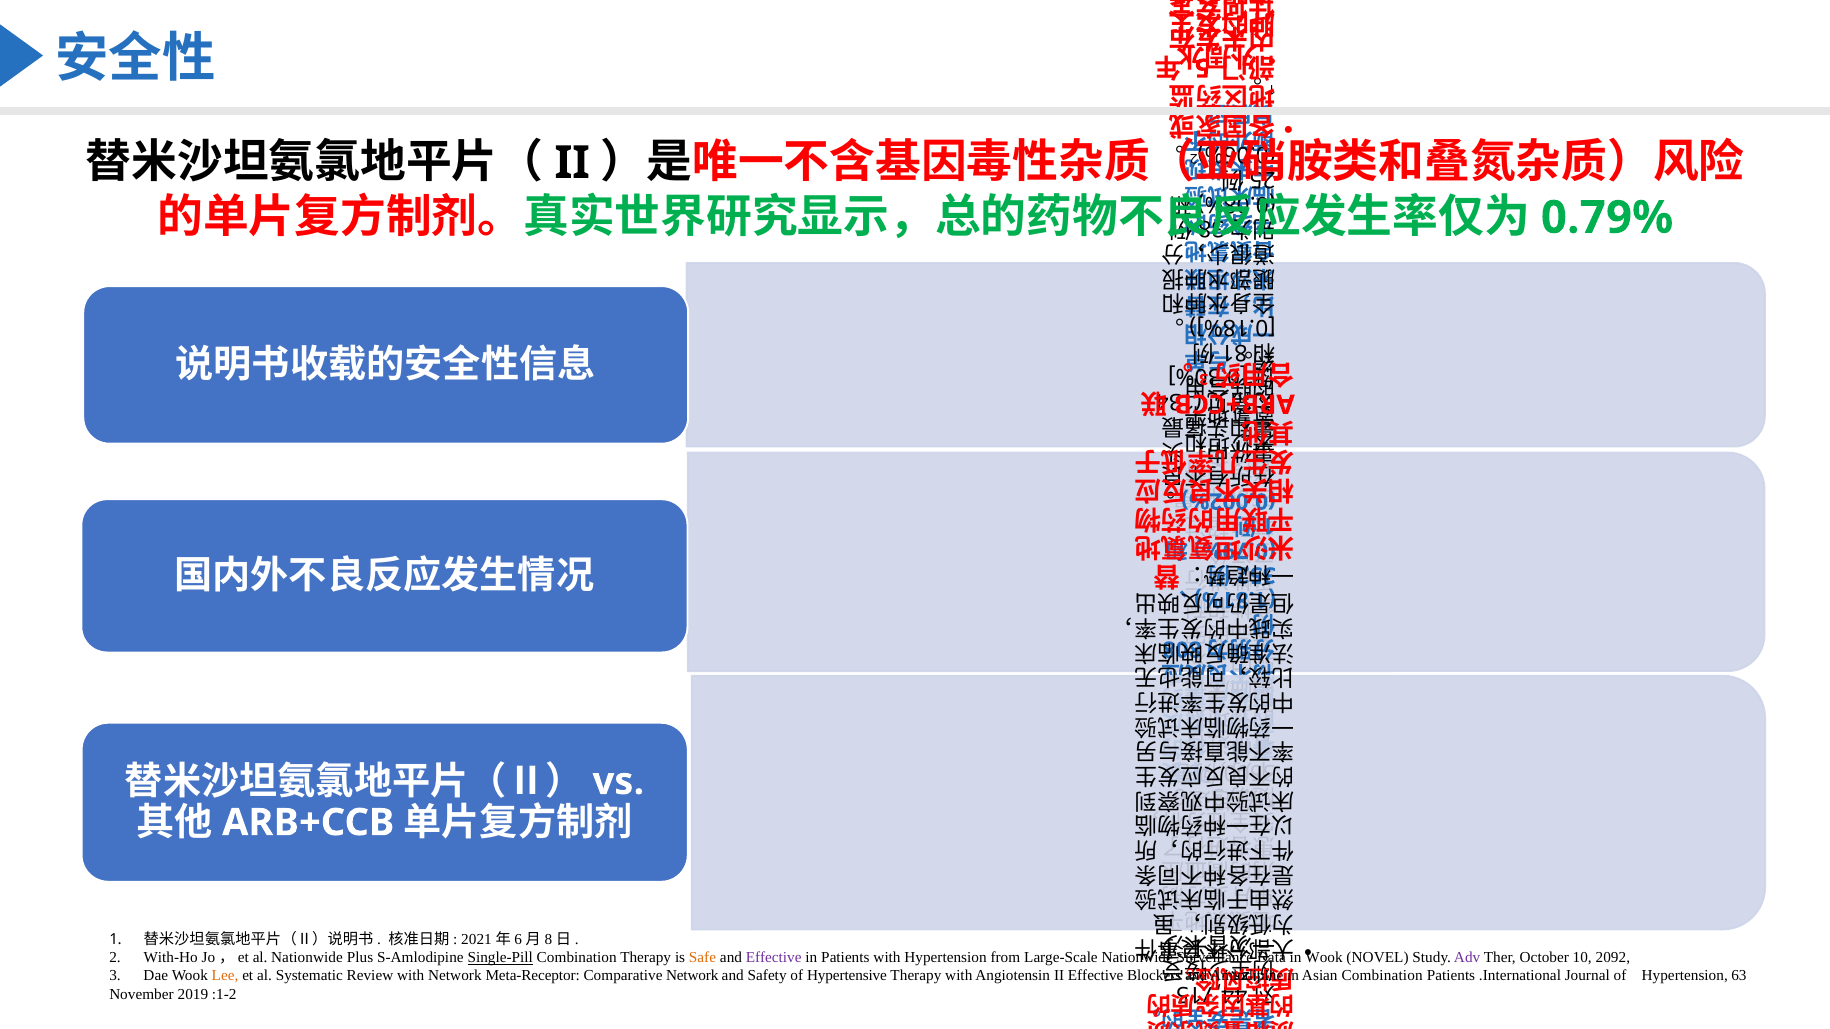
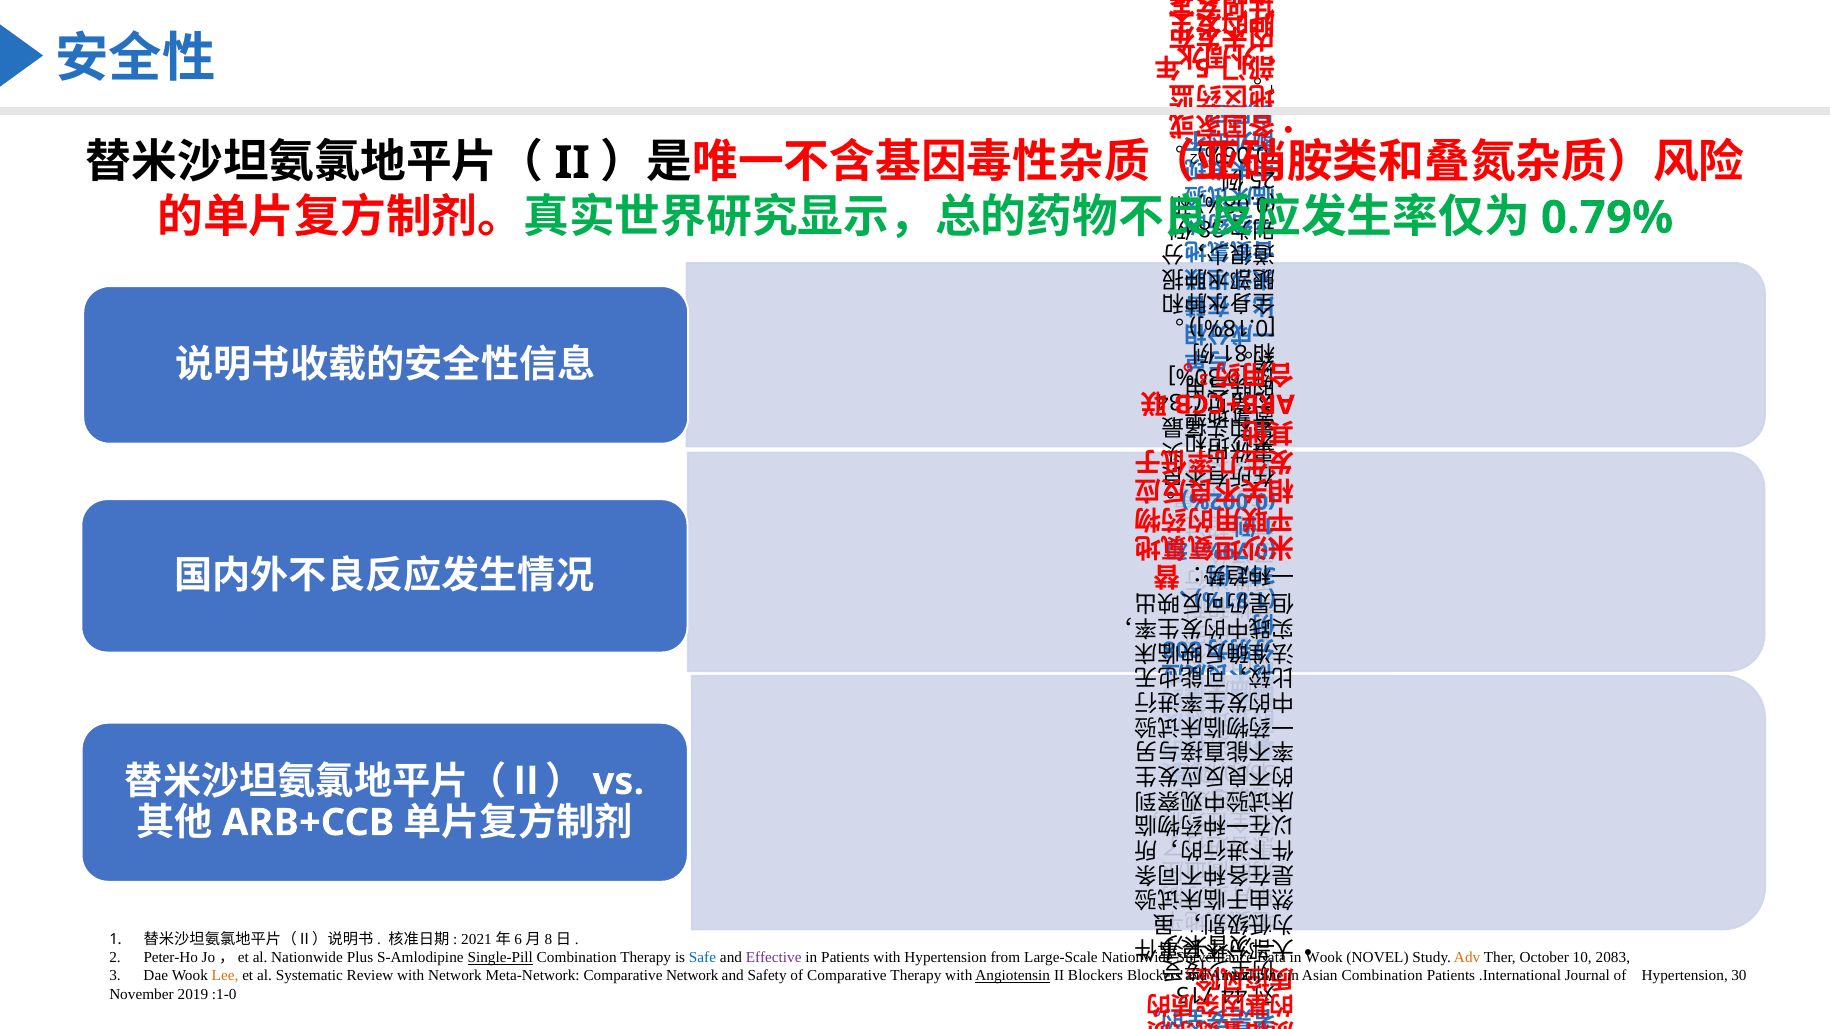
With-Ho: With-Ho -> Peter-Ho
Safe colour: orange -> blue
Adv colour: purple -> orange
2092: 2092 -> 2083
Meta-Receptor: Meta-Receptor -> Meta-Network
of Hypertensive: Hypertensive -> Comparative
Angiotensin underline: none -> present
II Effective: Effective -> Blockers
63: 63 -> 30
:1-2: :1-2 -> :1-0
